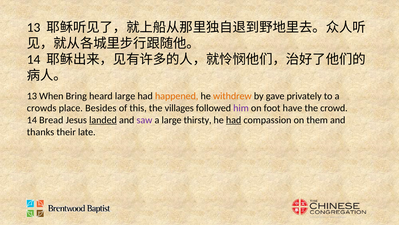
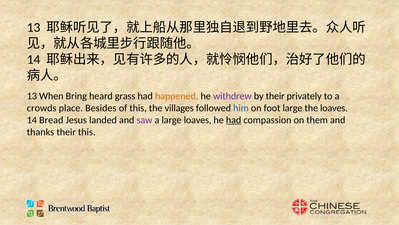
heard large: large -> grass
withdrew colour: orange -> purple
by gave: gave -> their
him colour: purple -> blue
foot have: have -> large
the crowd: crowd -> loaves
landed underline: present -> none
large thirsty: thirsty -> loaves
their late: late -> this
